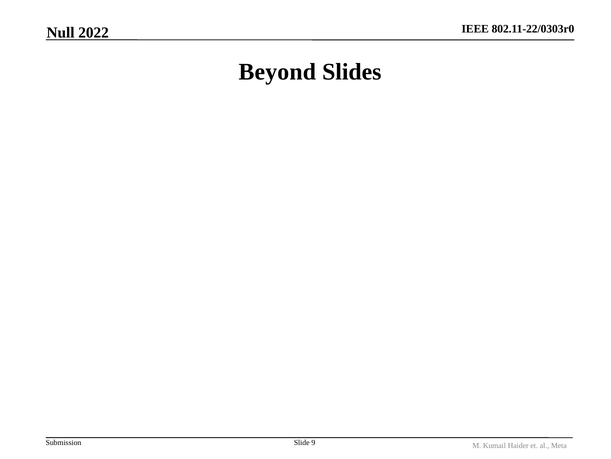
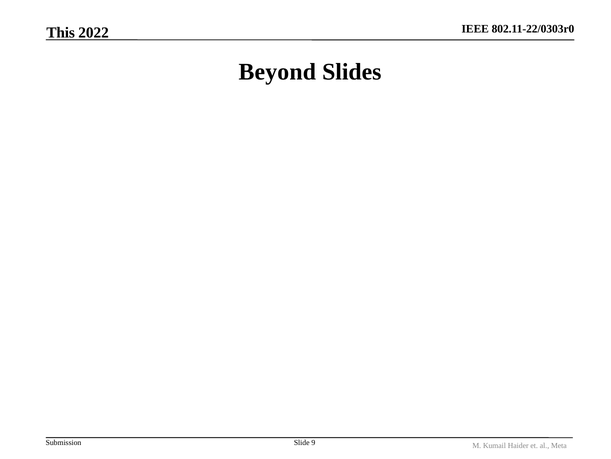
Null: Null -> This
